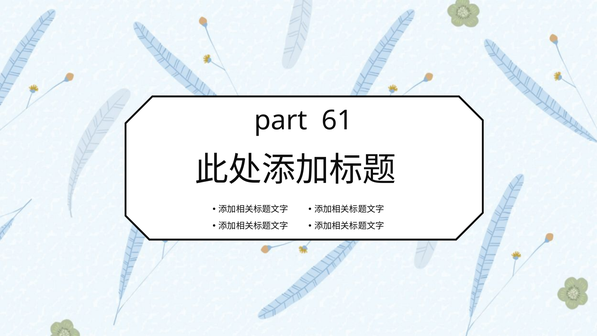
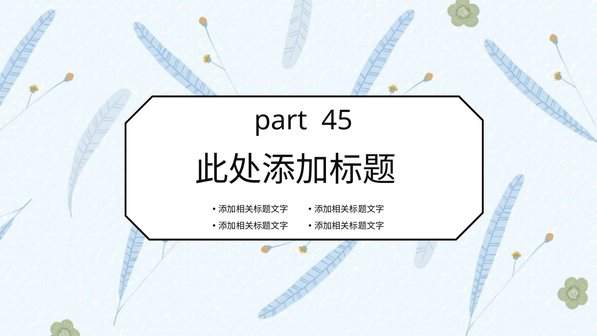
61: 61 -> 45
